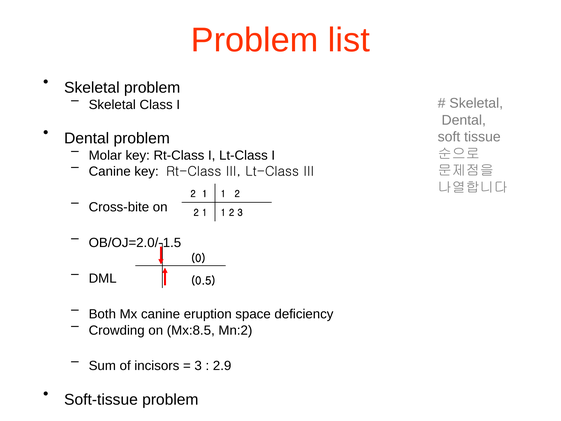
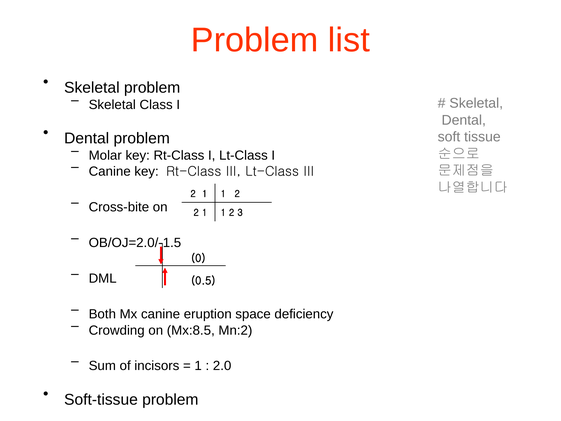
3 at (198, 366): 3 -> 1
2.9: 2.9 -> 2.0
